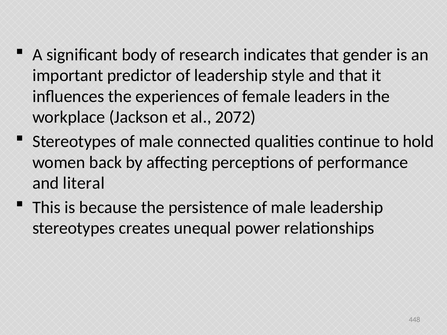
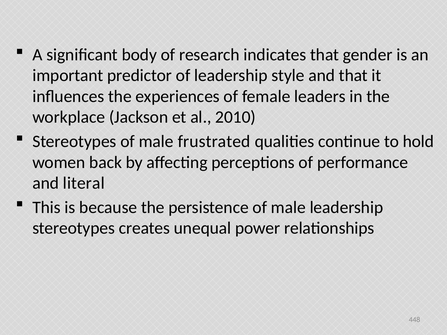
2072: 2072 -> 2010
connected: connected -> frustrated
